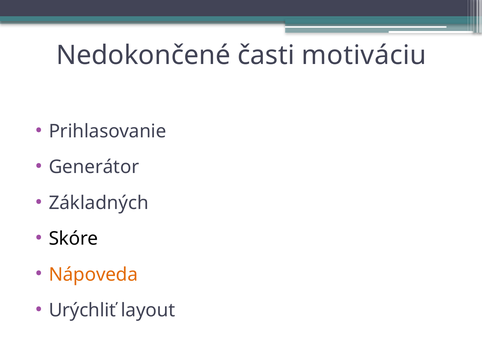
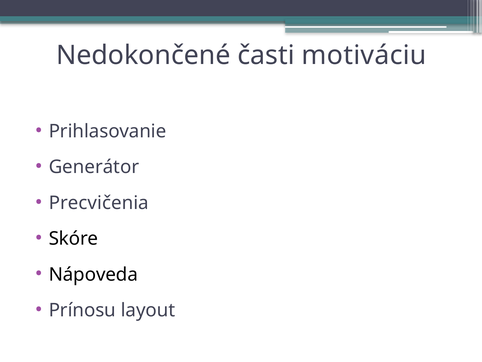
Základných: Základných -> Precvičenia
Nápoveda colour: orange -> black
Urýchliť: Urýchliť -> Prínosu
